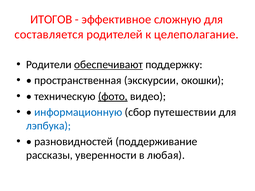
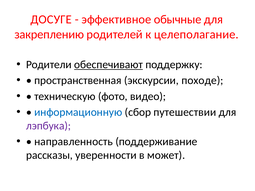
ИТОГОВ: ИТОГОВ -> ДОСУГЕ
сложную: сложную -> обычные
составляется: составляется -> закреплению
окошки: окошки -> походе
фото underline: present -> none
лэпбука colour: blue -> purple
разновидностей: разновидностей -> направленность
любая: любая -> может
